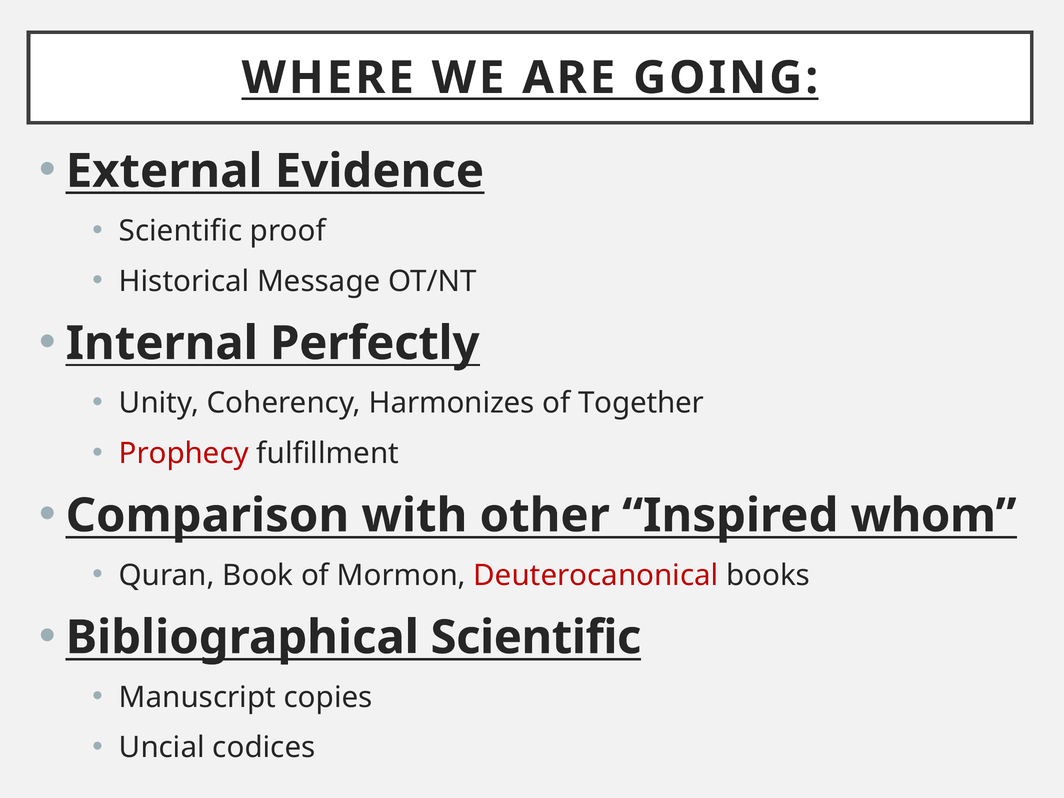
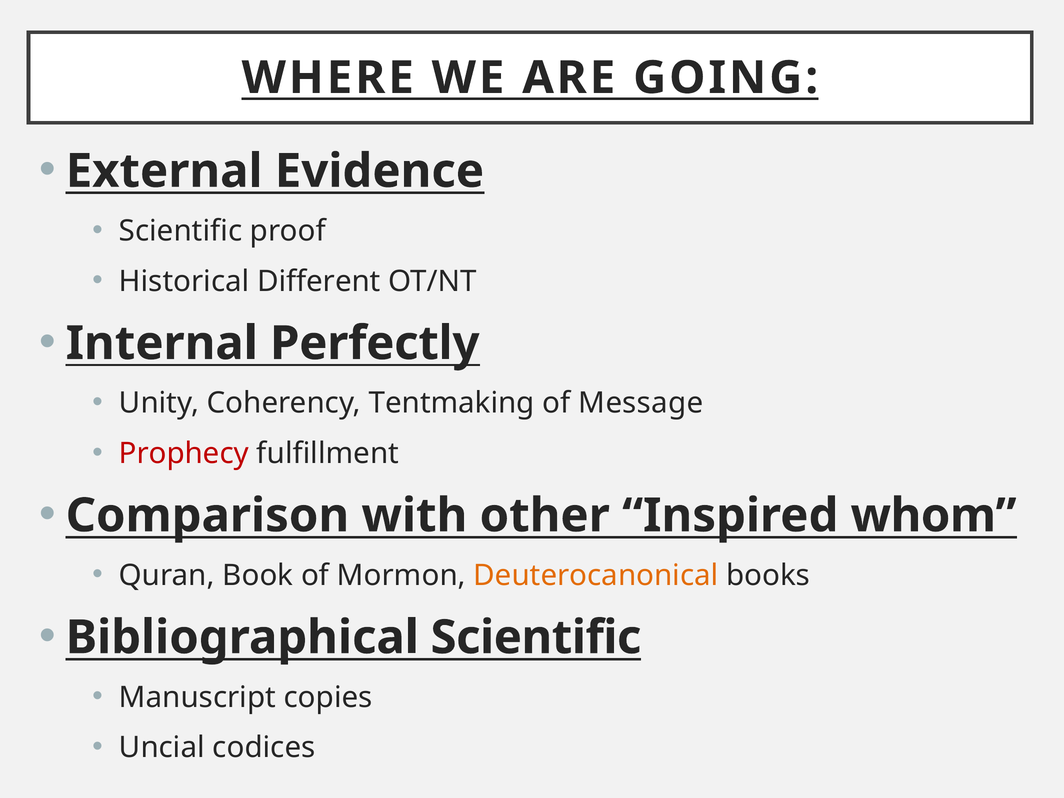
Message: Message -> Different
Harmonizes: Harmonizes -> Tentmaking
Together: Together -> Message
Deuterocanonical colour: red -> orange
